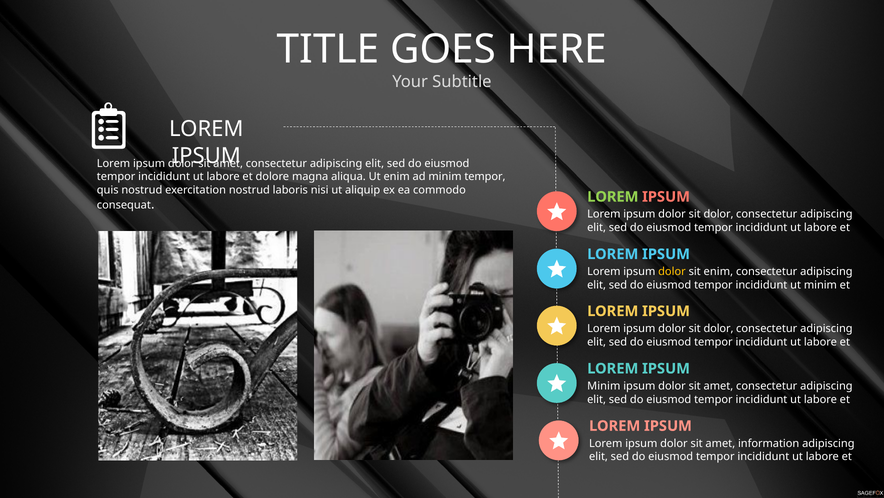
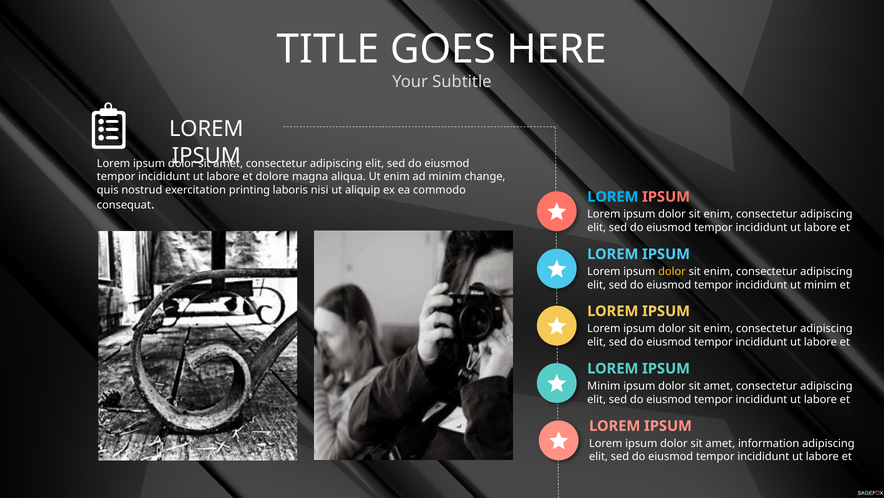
minim tempor: tempor -> change
exercitation nostrud: nostrud -> printing
LOREM at (613, 197) colour: light green -> light blue
dolor at (718, 214): dolor -> enim
dolor at (718, 328): dolor -> enim
